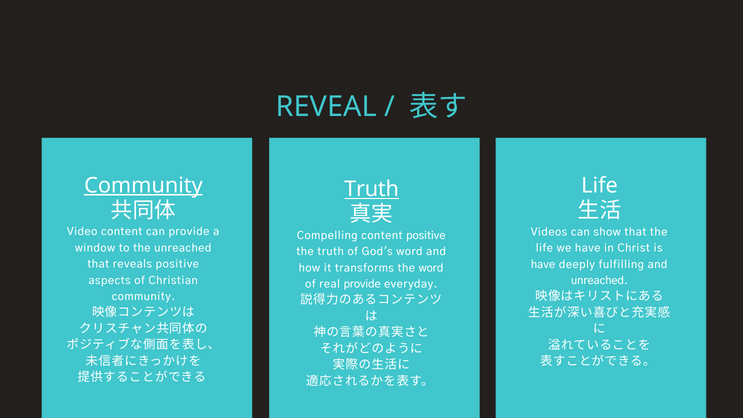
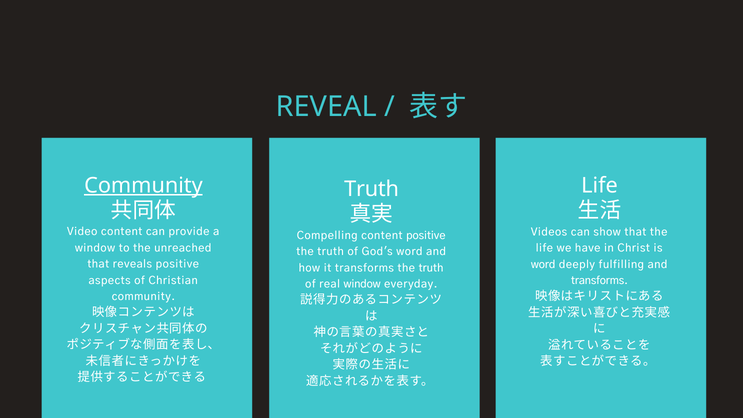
Truth at (372, 189) underline: present -> none
have at (543, 264): have -> word
transforms the word: word -> truth
unreached at (599, 281): unreached -> transforms
real provide: provide -> window
